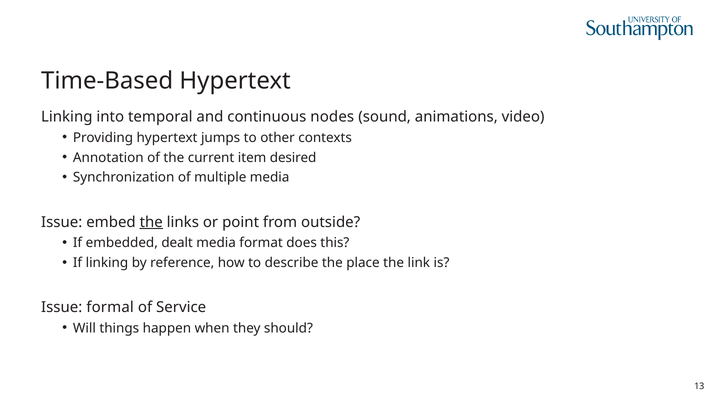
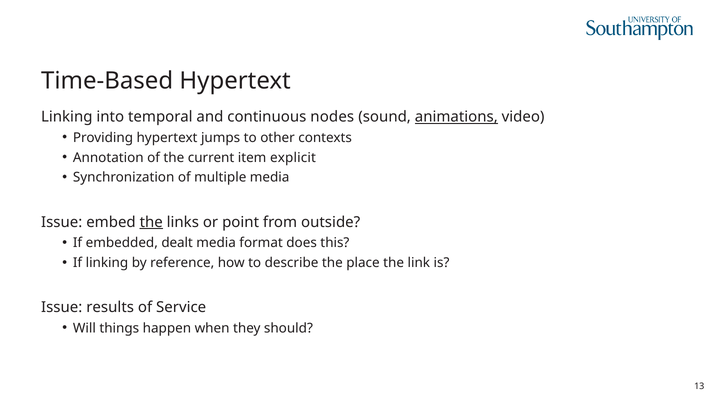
animations underline: none -> present
desired: desired -> explicit
formal: formal -> results
